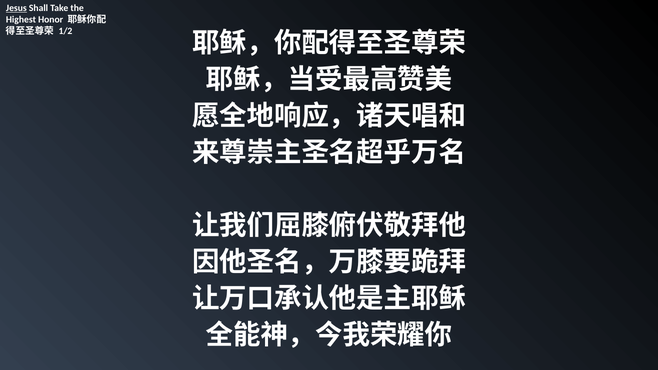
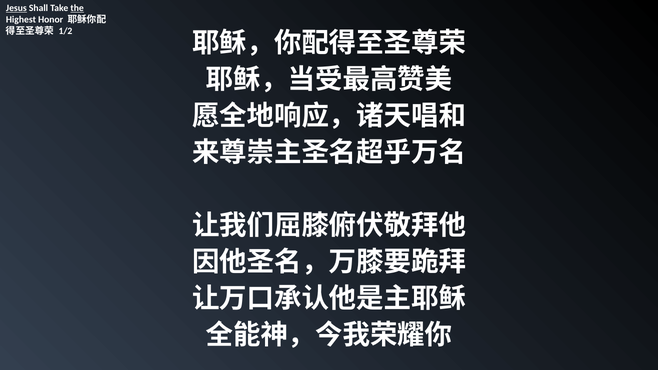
the underline: none -> present
